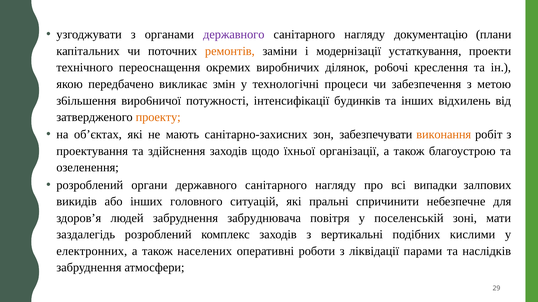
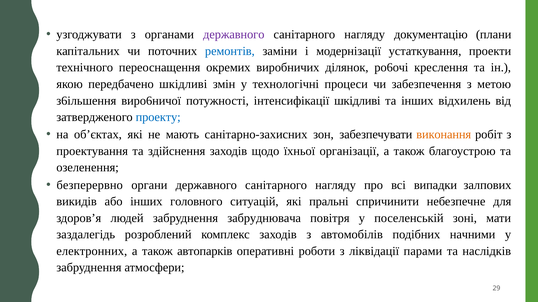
ремонтів colour: orange -> blue
передбачено викликає: викликає -> шкідливі
інтенсифікації будинків: будинків -> шкідливі
проекту colour: orange -> blue
розроблений at (90, 185): розроблений -> безперервно
вертикальні: вертикальні -> автомобілів
кислими: кислими -> начними
населениx: населениx -> автопарків
